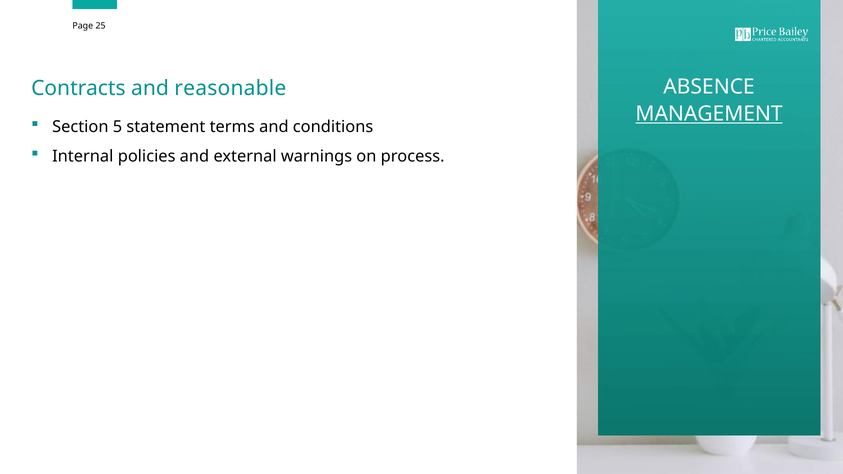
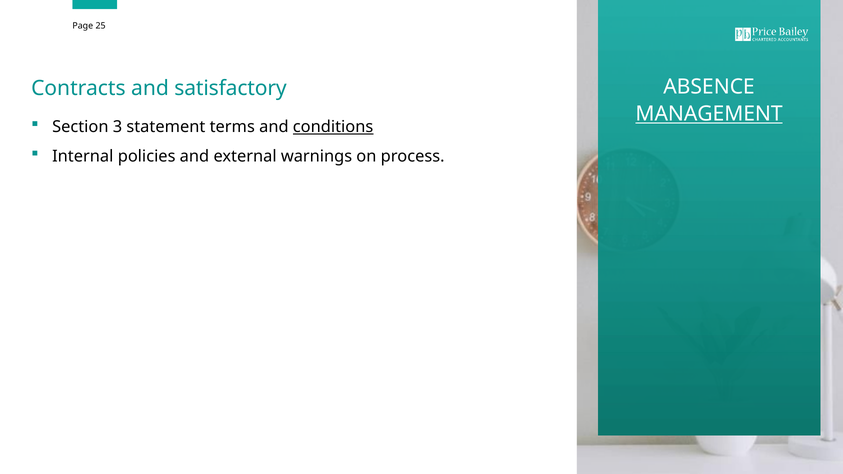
reasonable: reasonable -> satisfactory
5: 5 -> 3
conditions underline: none -> present
